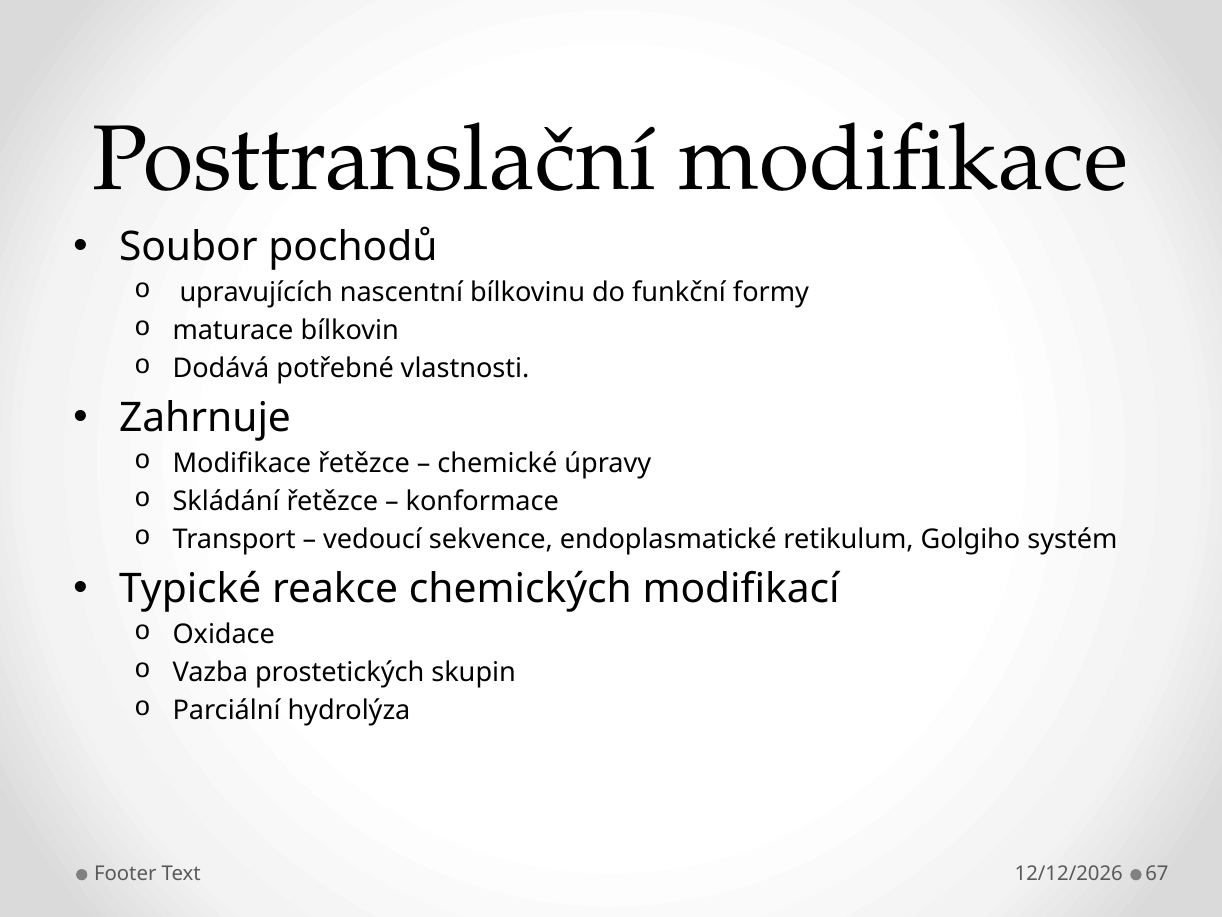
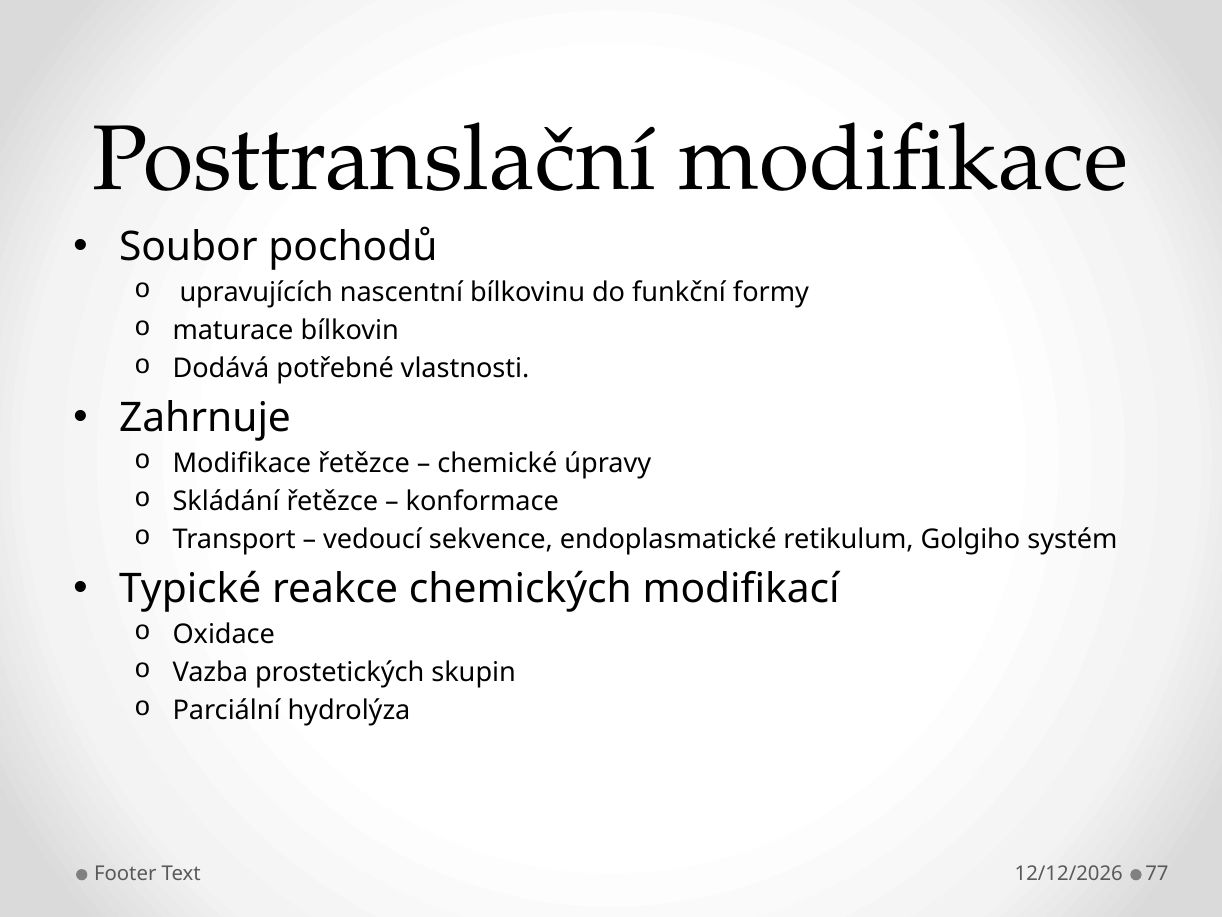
67: 67 -> 77
